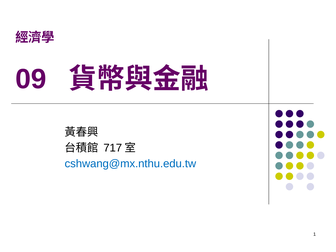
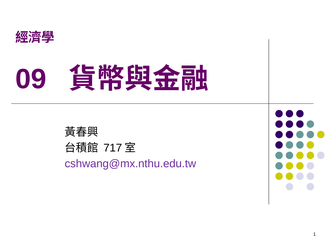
cshwang@mx.nthu.edu.tw colour: blue -> purple
